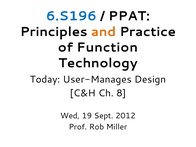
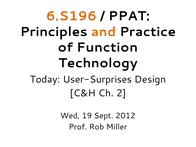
6.S196 colour: blue -> orange
User-Manages: User-Manages -> User-Surprises
8: 8 -> 2
